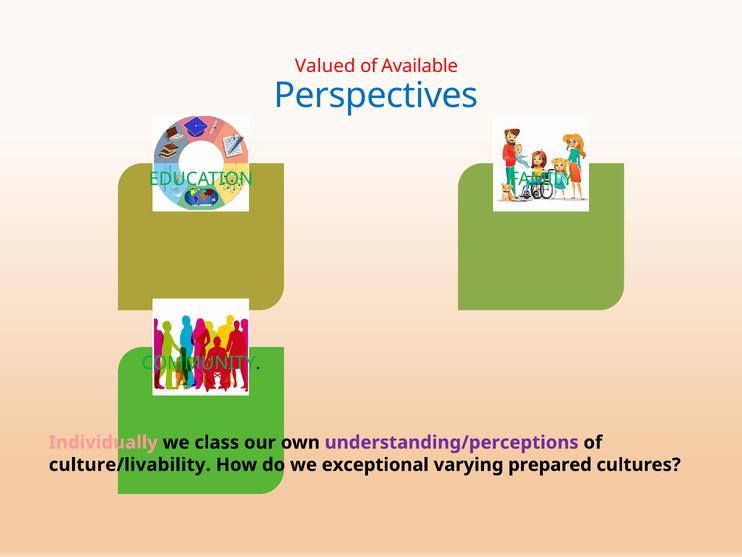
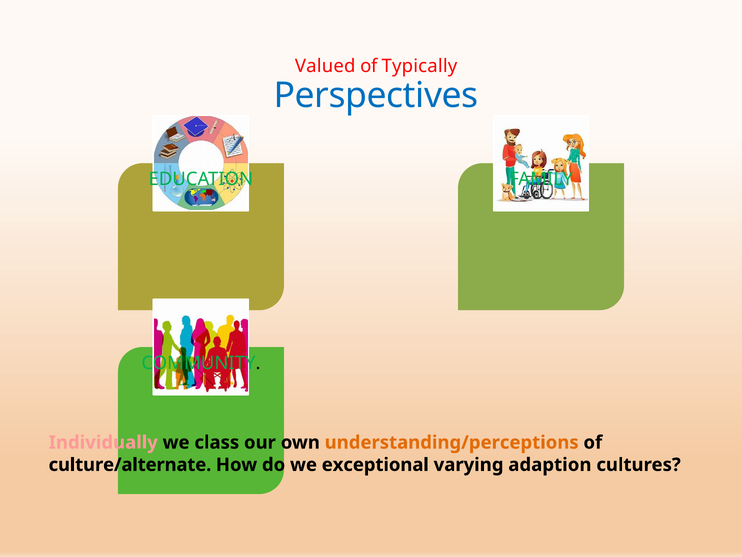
Available: Available -> Typically
understanding/perceptions colour: purple -> orange
culture/livability: culture/livability -> culture/alternate
prepared: prepared -> adaption
